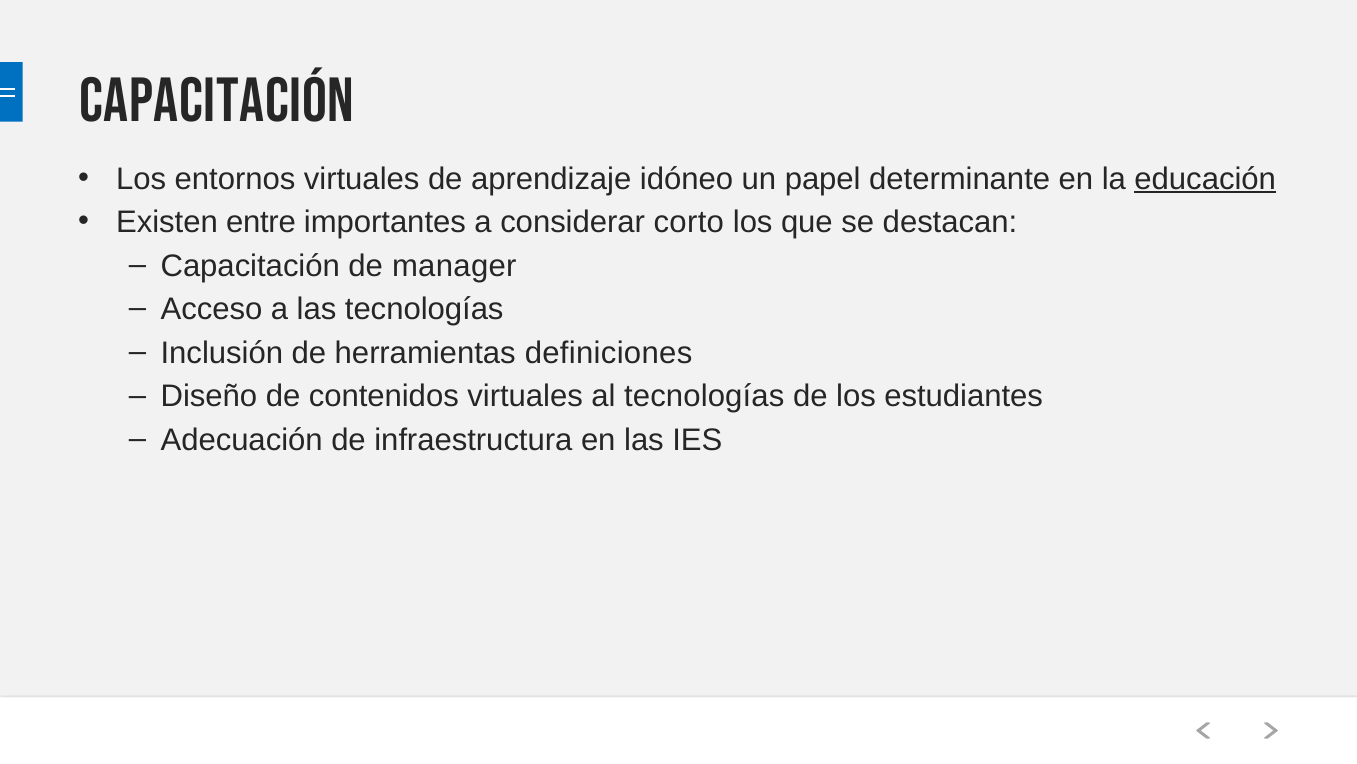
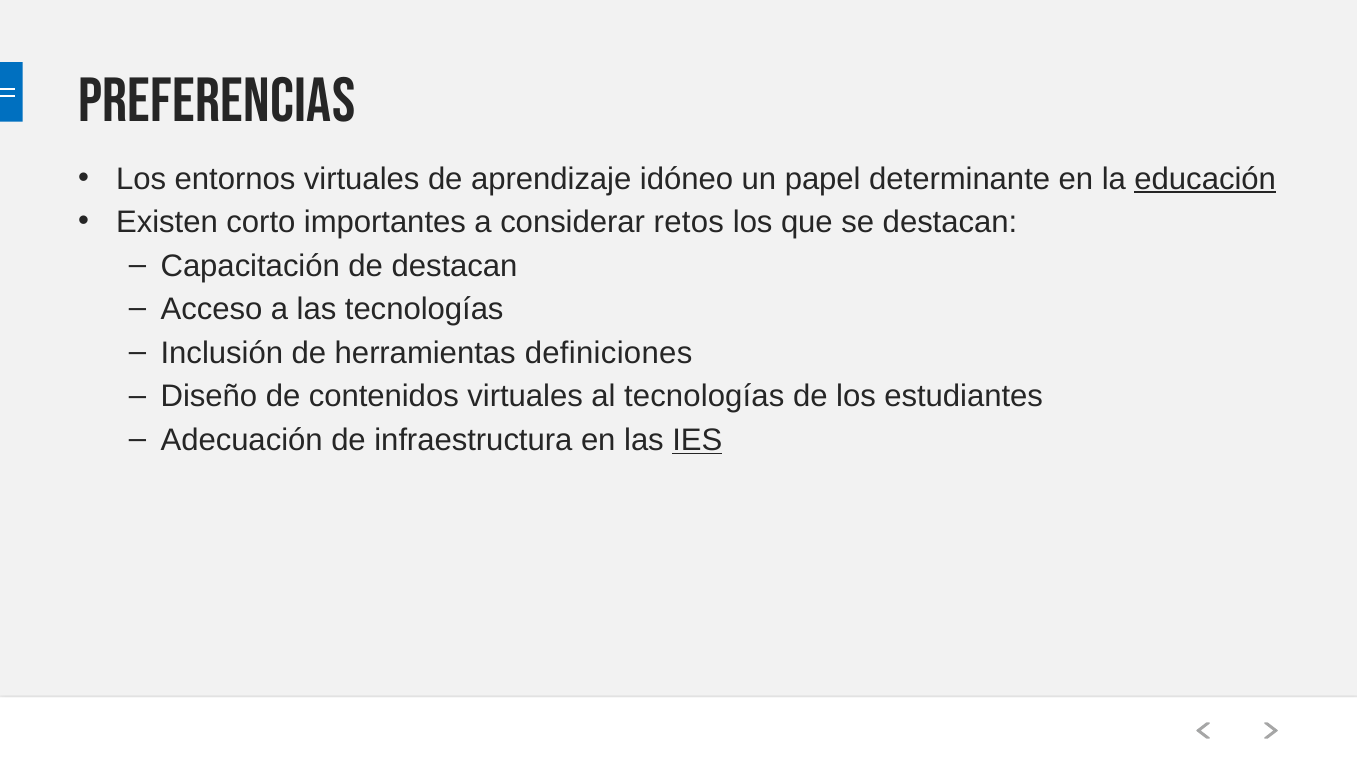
Capacitación at (217, 101): Capacitación -> Preferencias
entre: entre -> corto
corto: corto -> retos
de manager: manager -> destacan
IES underline: none -> present
